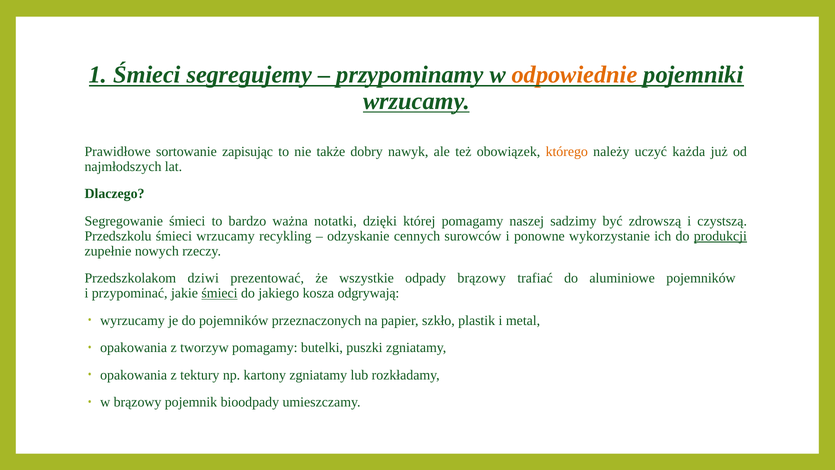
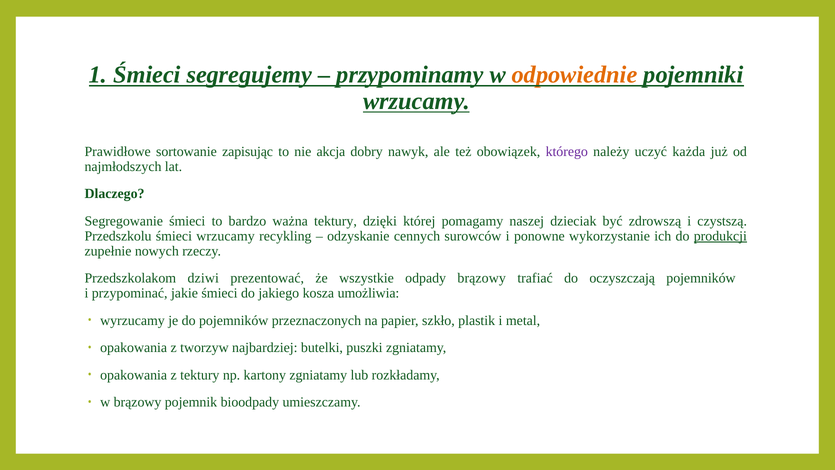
także: także -> akcja
którego colour: orange -> purple
ważna notatki: notatki -> tektury
sadzimy: sadzimy -> dzieciak
aluminiowe: aluminiowe -> oczyszczają
śmieci at (220, 293) underline: present -> none
odgrywają: odgrywają -> umożliwia
tworzyw pomagamy: pomagamy -> najbardziej
